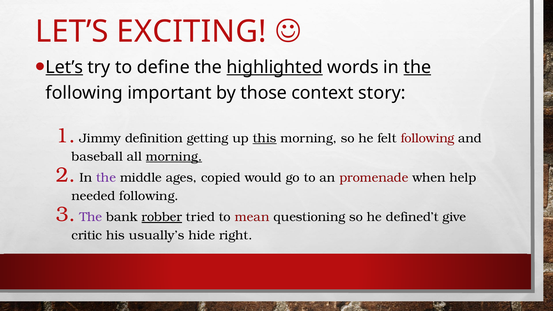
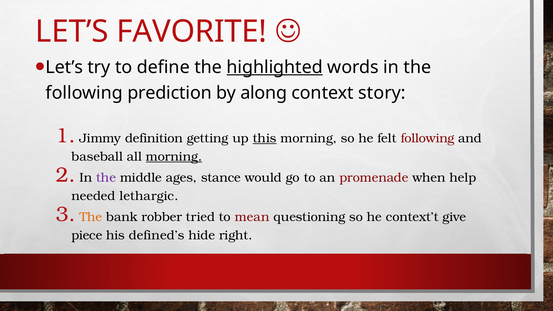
EXCITING: EXCITING -> FAVORITE
Let’s at (64, 67) underline: present -> none
the at (417, 67) underline: present -> none
important: important -> prediction
those: those -> along
copied: copied -> stance
needed following: following -> lethargic
The at (91, 217) colour: purple -> orange
robber underline: present -> none
defined’t: defined’t -> context’t
critic: critic -> piece
usually’s: usually’s -> defined’s
